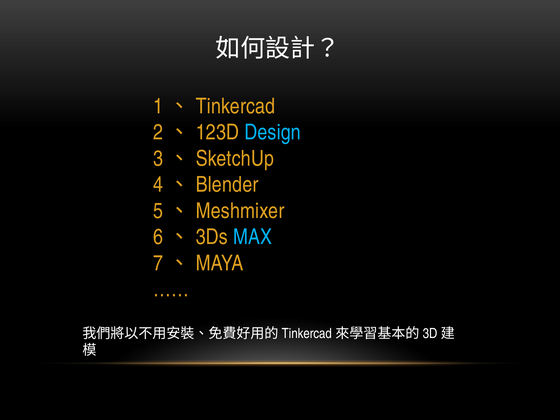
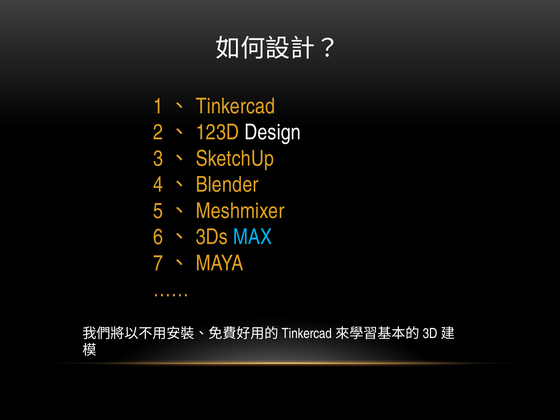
Design colour: light blue -> white
